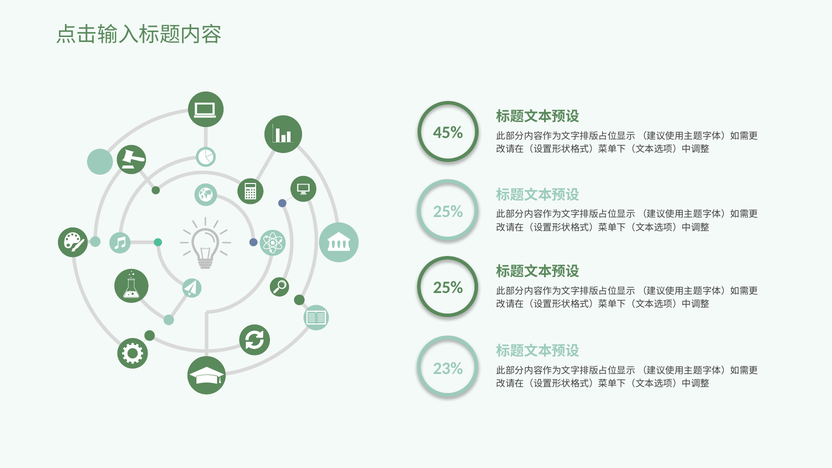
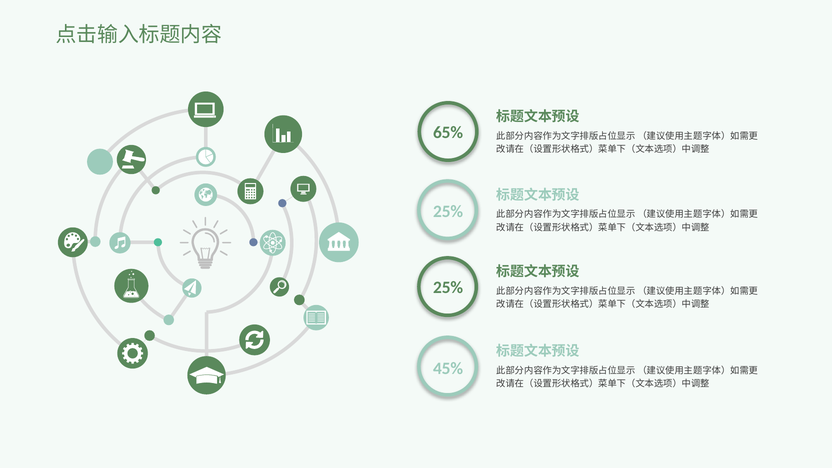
45%: 45% -> 65%
23%: 23% -> 45%
